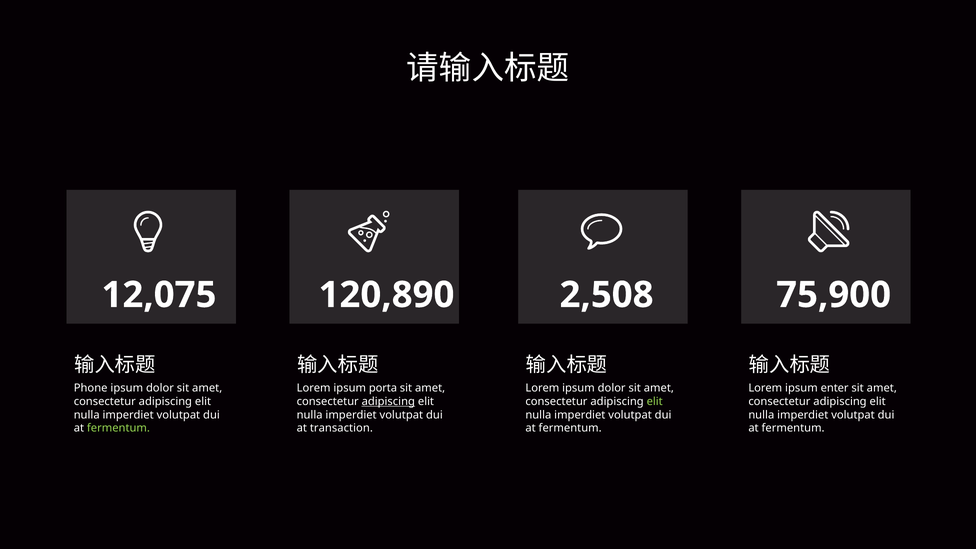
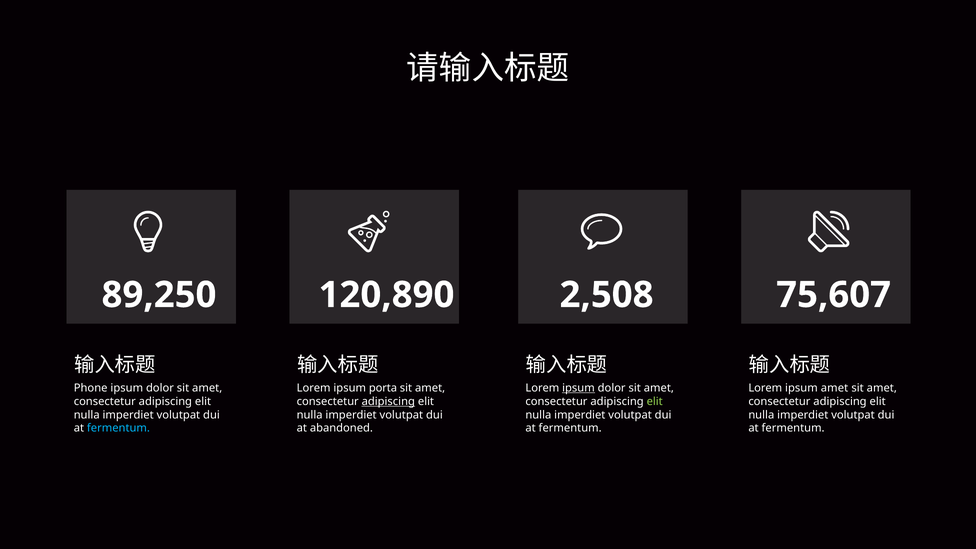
12,075: 12,075 -> 89,250
75,900: 75,900 -> 75,607
ipsum at (578, 388) underline: none -> present
ipsum enter: enter -> amet
fermentum at (118, 428) colour: light green -> light blue
transaction: transaction -> abandoned
